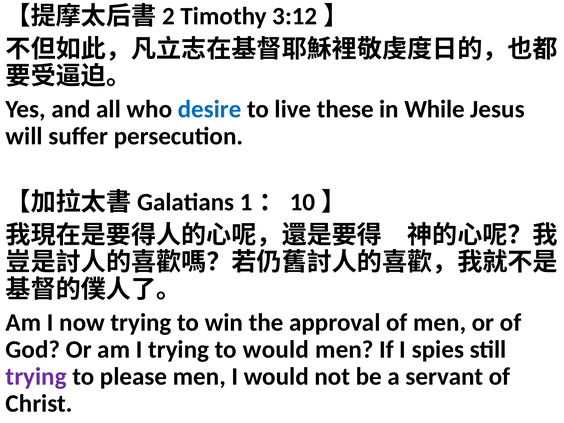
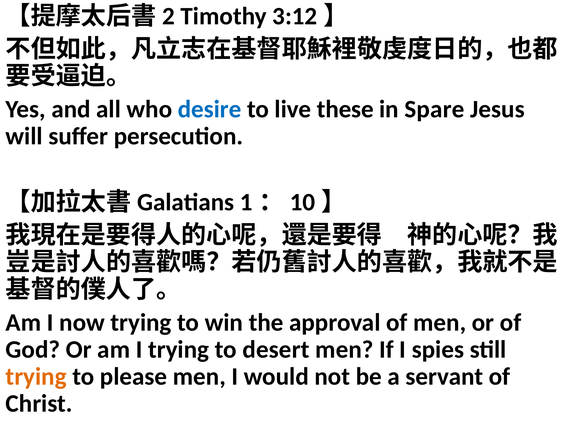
While: While -> Spare
to would: would -> desert
trying at (36, 377) colour: purple -> orange
